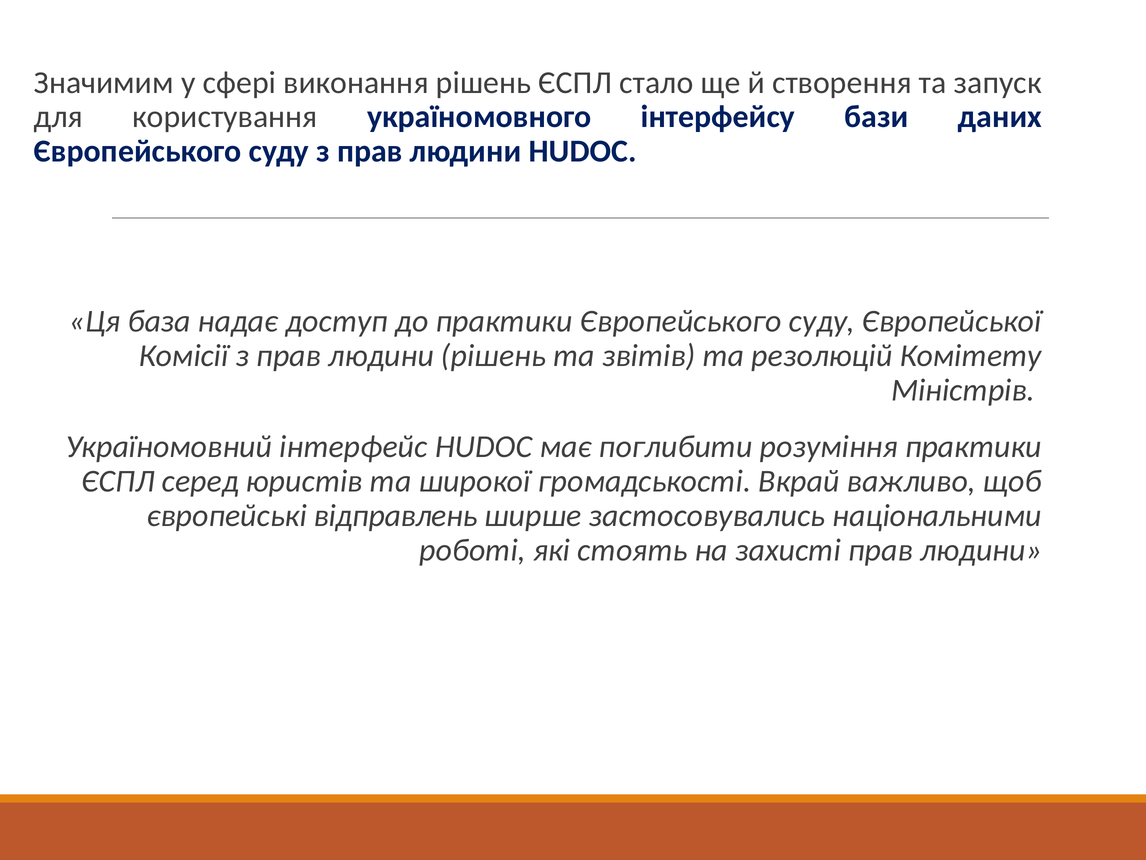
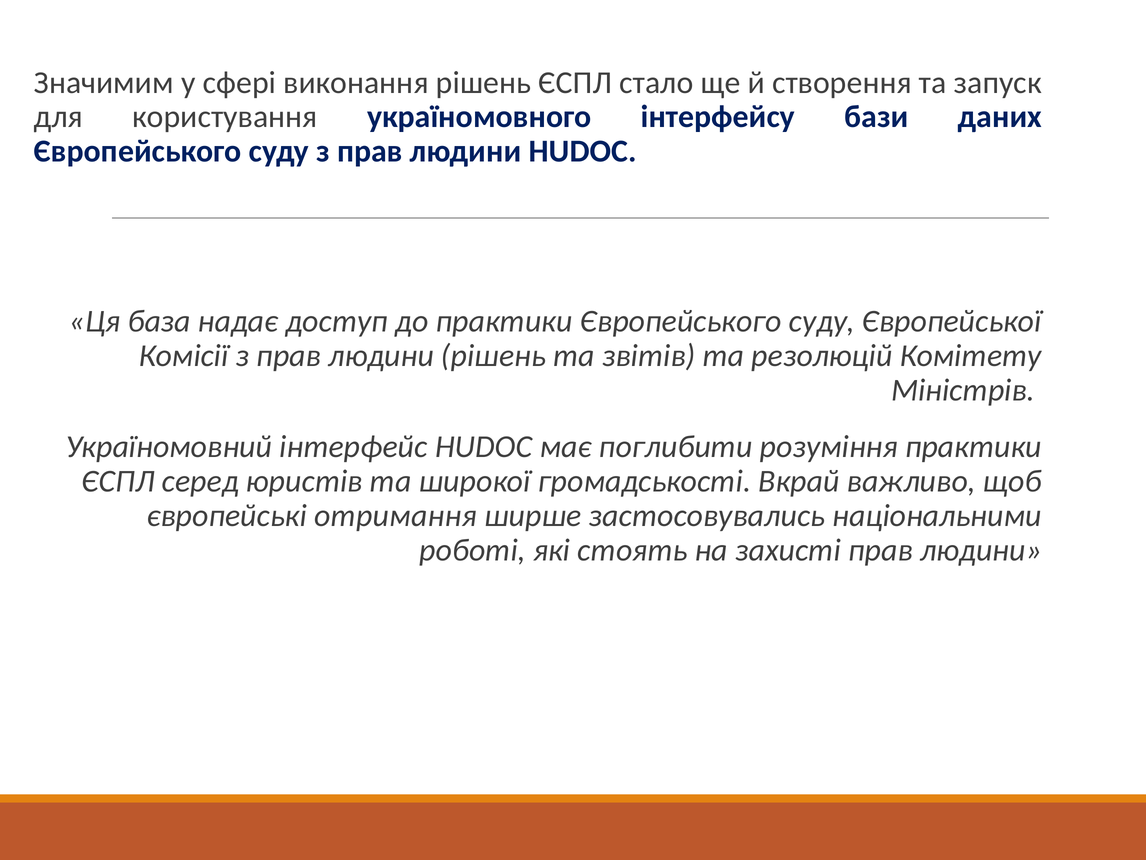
відправлень: відправлень -> отримання
